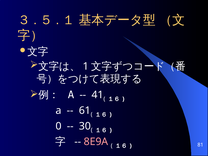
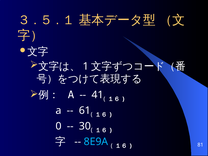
8E9A colour: pink -> light blue
